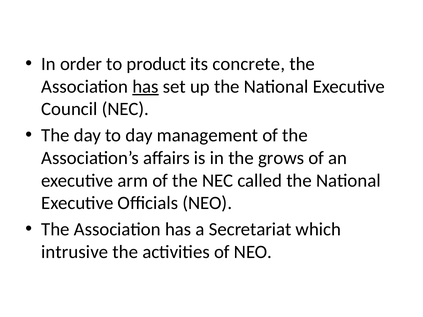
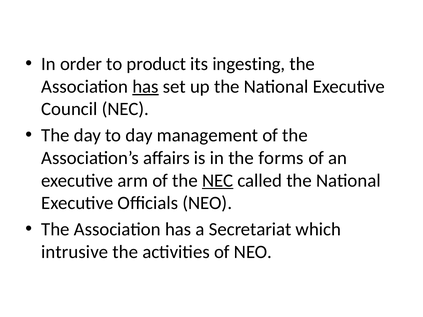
concrete: concrete -> ingesting
grows: grows -> forms
NEC at (218, 181) underline: none -> present
